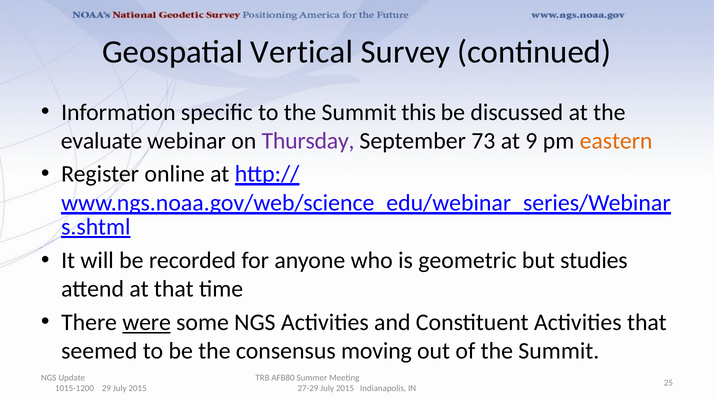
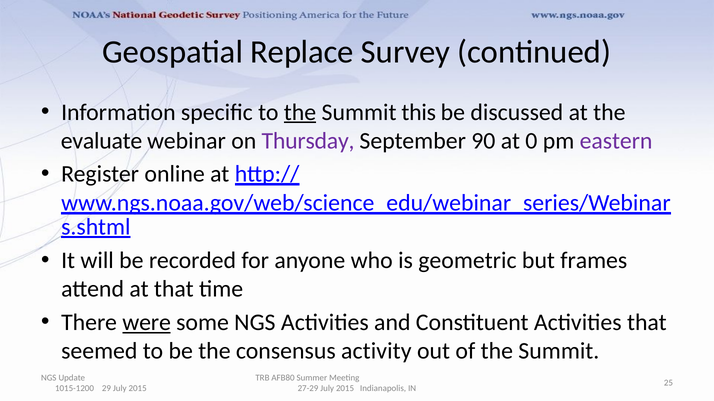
Vertical: Vertical -> Replace
the at (300, 112) underline: none -> present
73: 73 -> 90
9: 9 -> 0
eastern colour: orange -> purple
studies: studies -> frames
moving: moving -> activity
